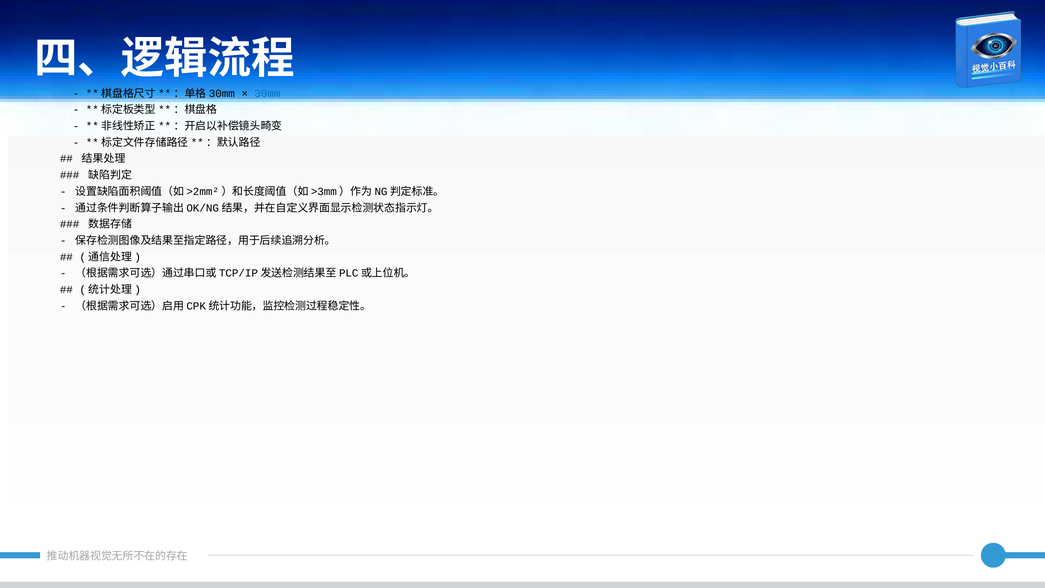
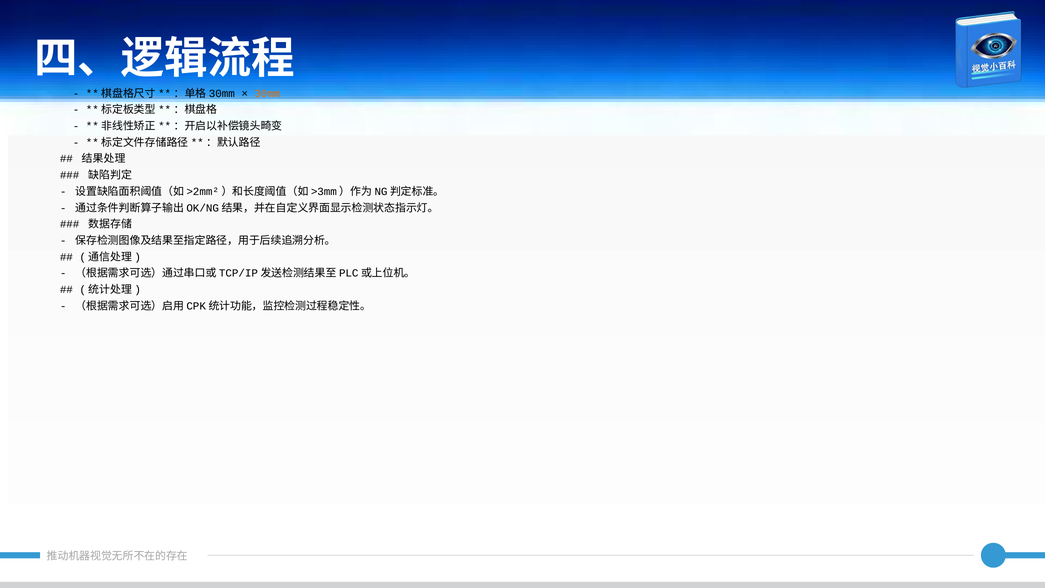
30mm colour: blue -> orange
